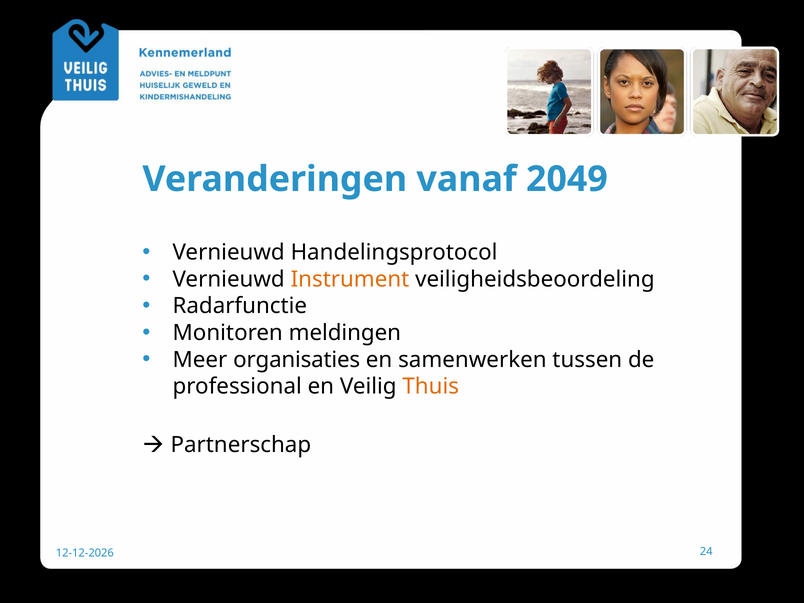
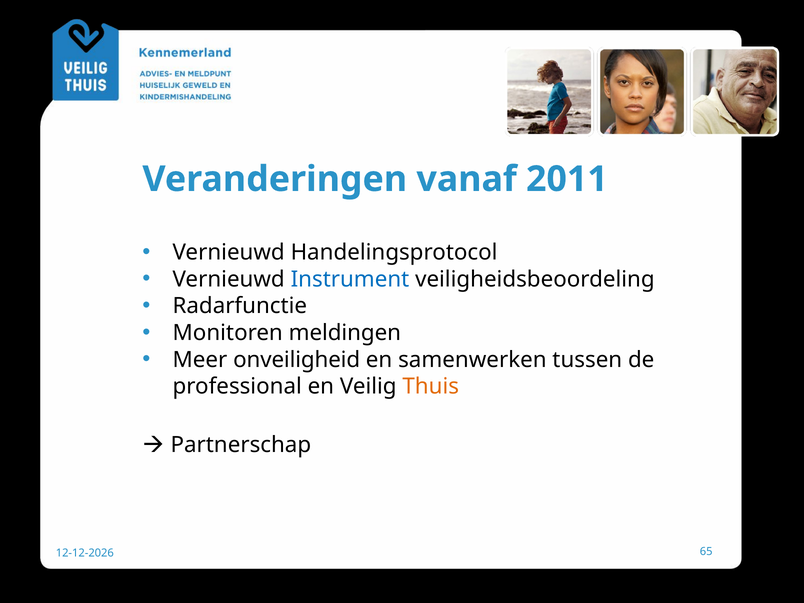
2049: 2049 -> 2011
Instrument colour: orange -> blue
organisaties: organisaties -> onveiligheid
24: 24 -> 65
